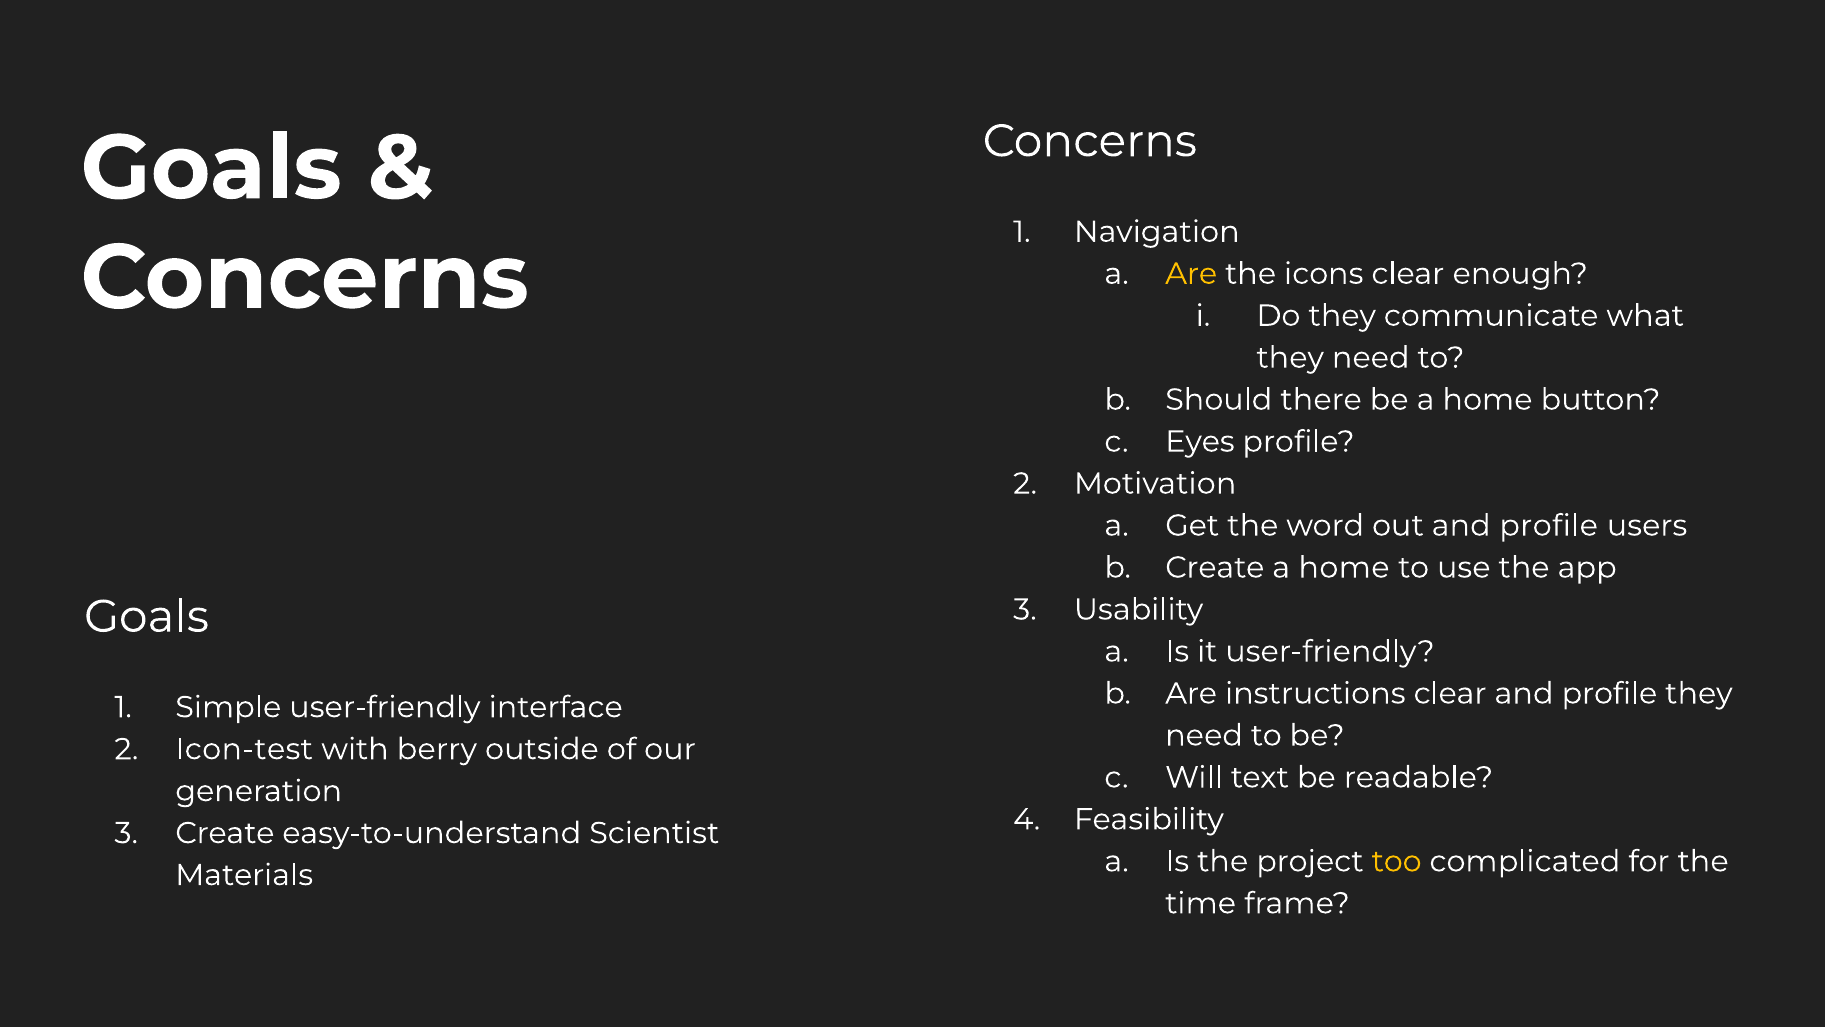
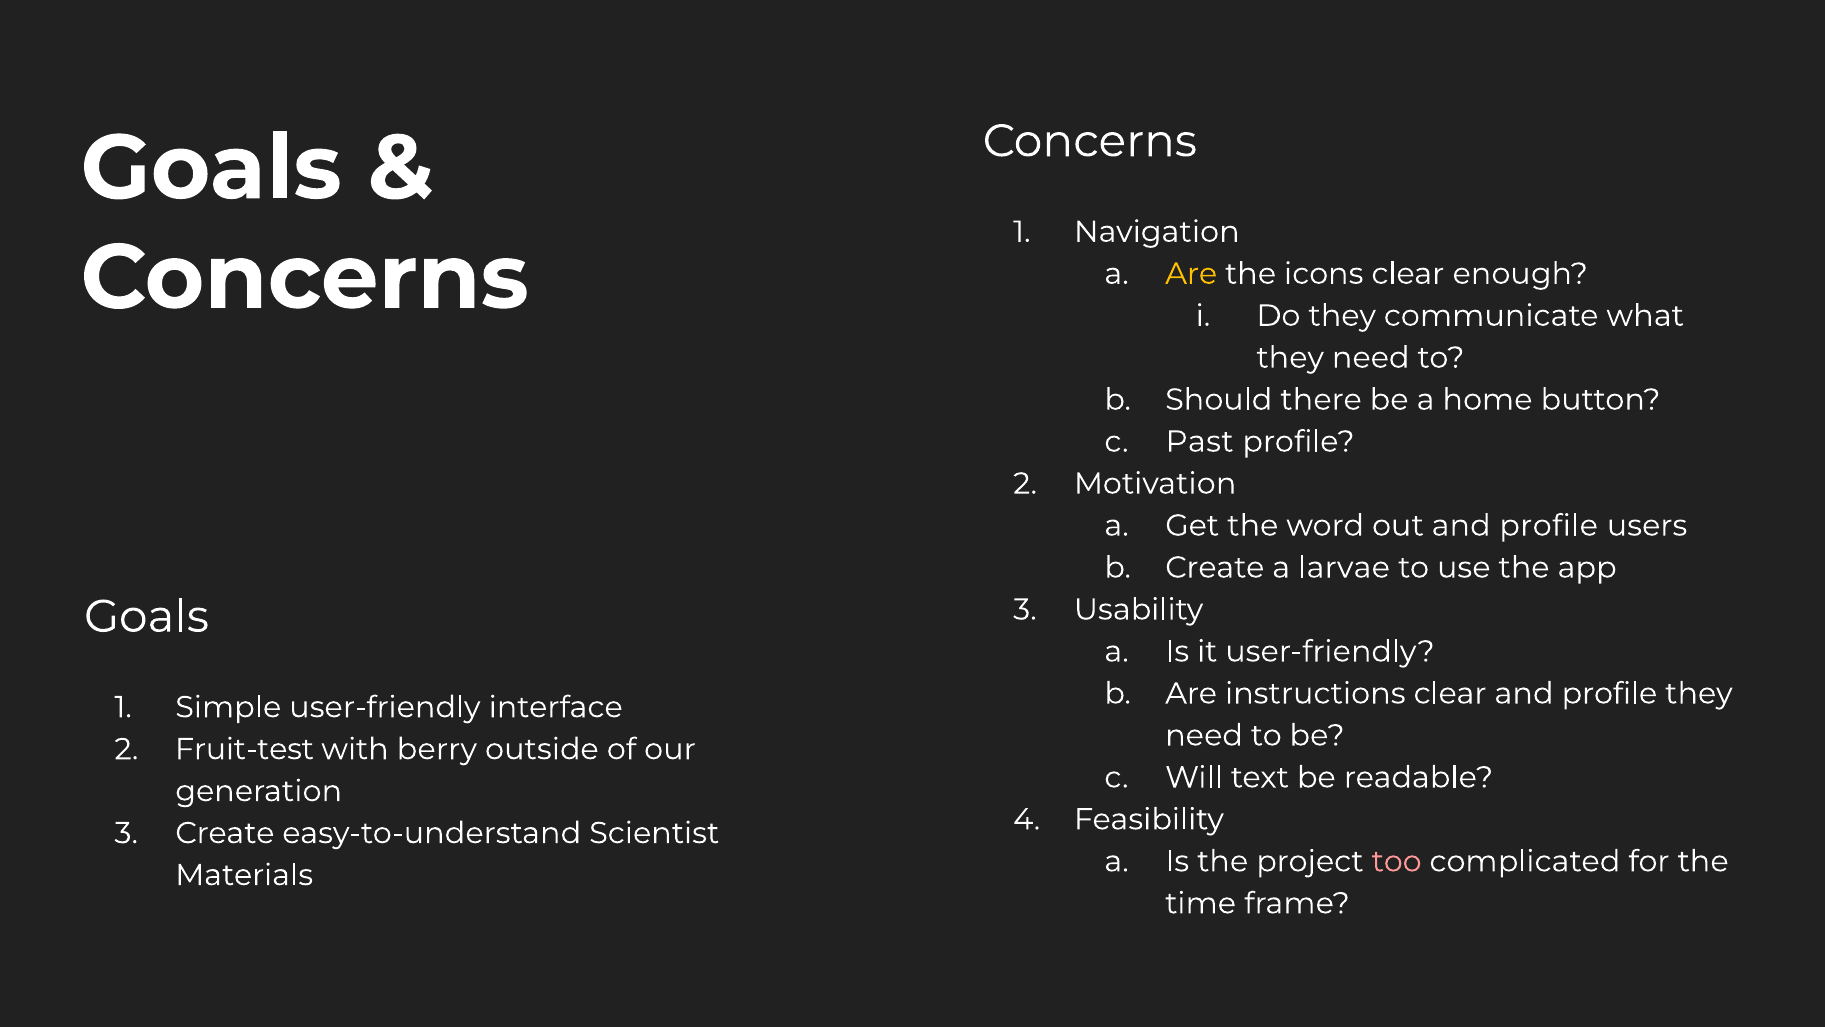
Eyes: Eyes -> Past
Create a home: home -> larvae
Icon-test: Icon-test -> Fruit-test
too colour: yellow -> pink
